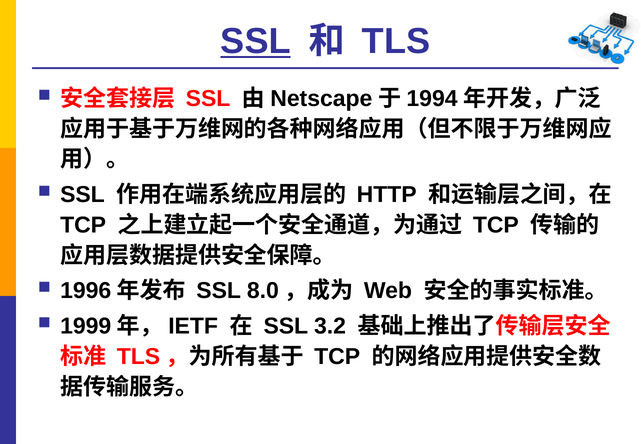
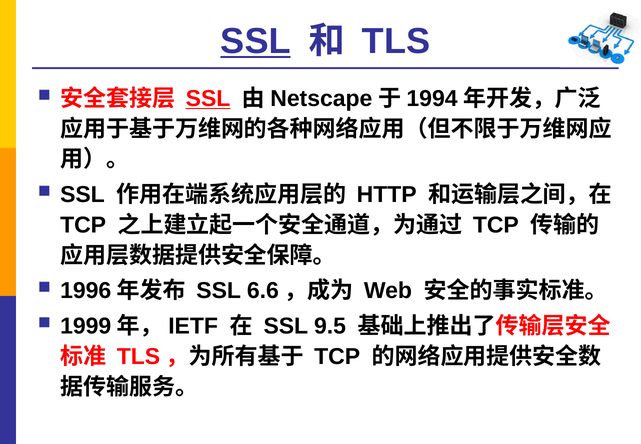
SSL at (208, 99) underline: none -> present
8.0: 8.0 -> 6.6
3.2: 3.2 -> 9.5
